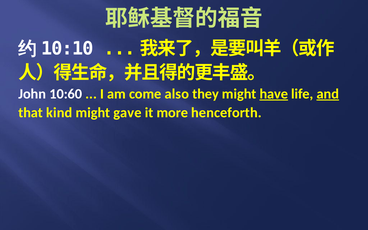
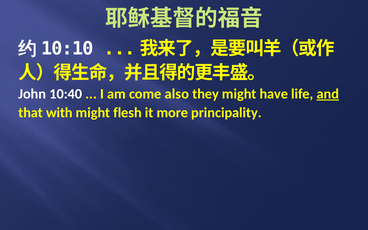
10:60: 10:60 -> 10:40
have underline: present -> none
kind: kind -> with
gave: gave -> flesh
henceforth: henceforth -> principality
